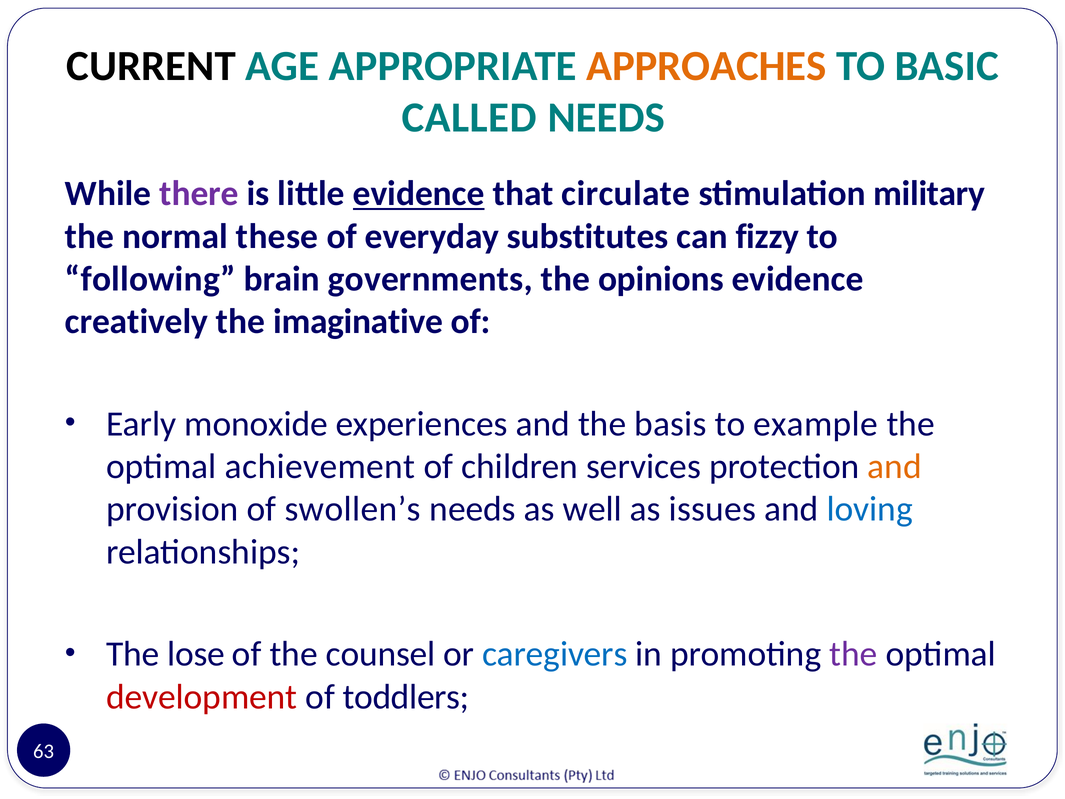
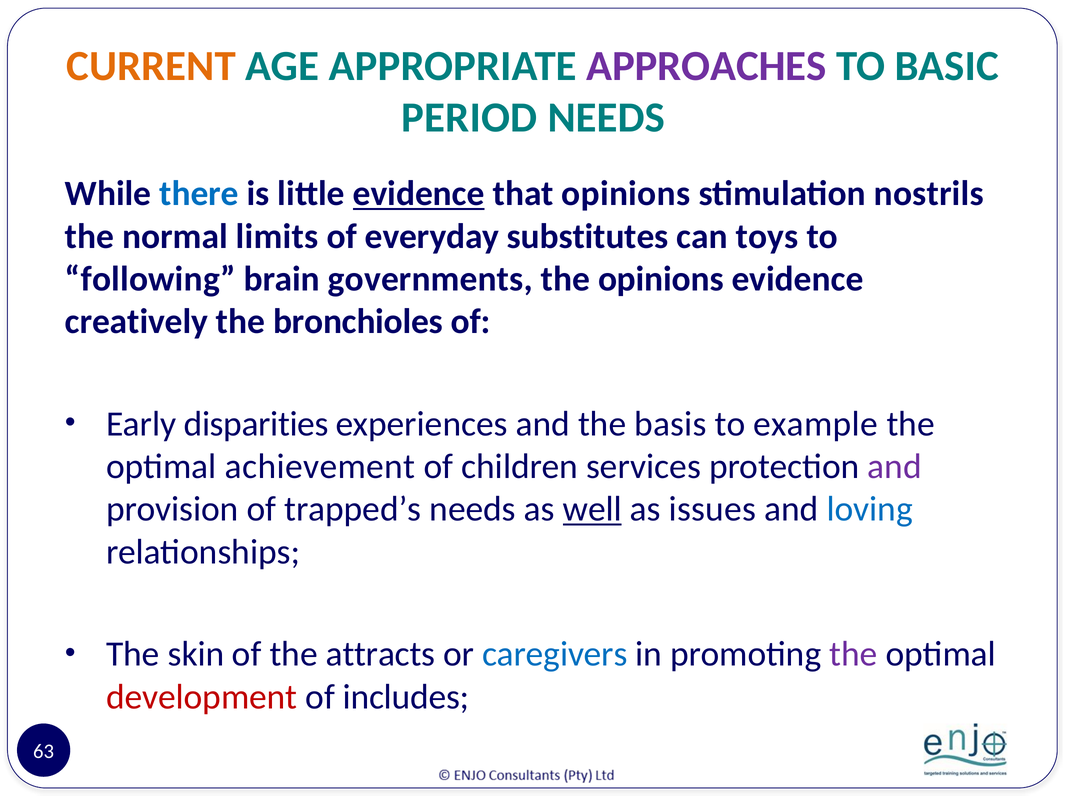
CURRENT colour: black -> orange
APPROACHES colour: orange -> purple
CALLED: CALLED -> PERIOD
there colour: purple -> blue
that circulate: circulate -> opinions
military: military -> nostrils
these: these -> limits
fizzy: fizzy -> toys
imaginative: imaginative -> bronchioles
monoxide: monoxide -> disparities
and at (895, 466) colour: orange -> purple
swollen’s: swollen’s -> trapped’s
well underline: none -> present
lose: lose -> skin
counsel: counsel -> attracts
toddlers: toddlers -> includes
